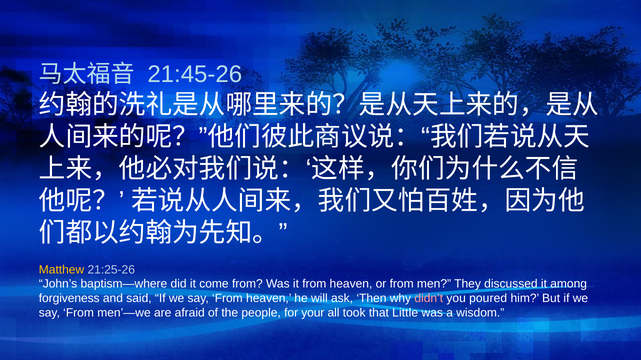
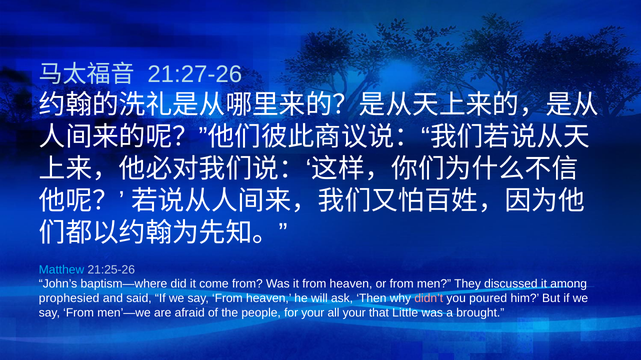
21:45-26: 21:45-26 -> 21:27-26
Matthew colour: yellow -> light blue
forgiveness: forgiveness -> prophesied
all took: took -> your
wisdom: wisdom -> brought
